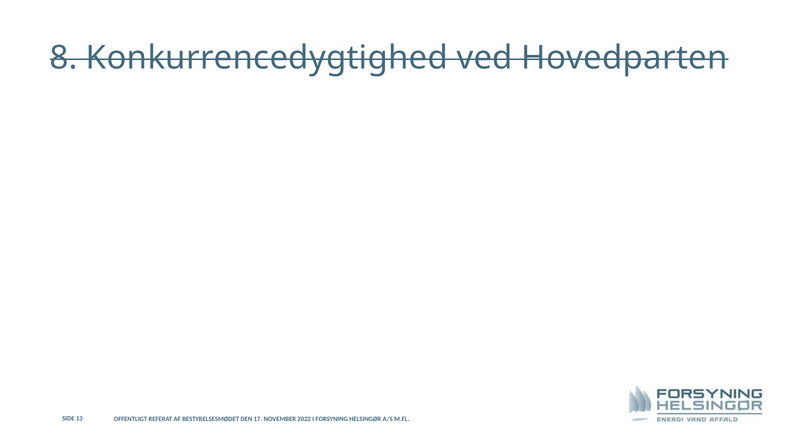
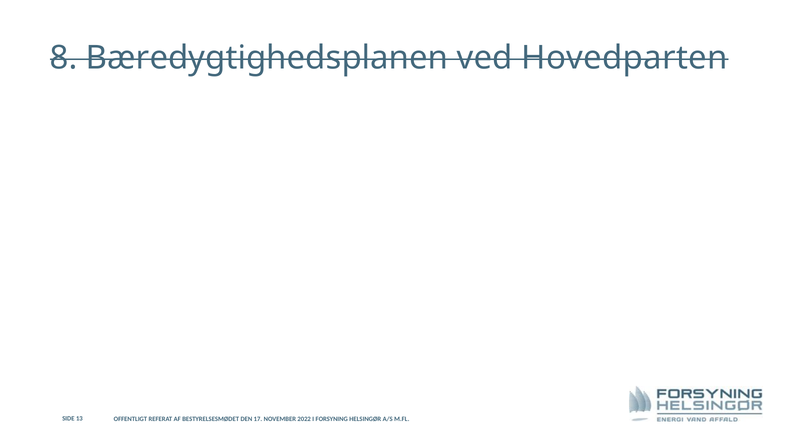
Konkurrencedygtighed: Konkurrencedygtighed -> Bæredygtighedsplanen
